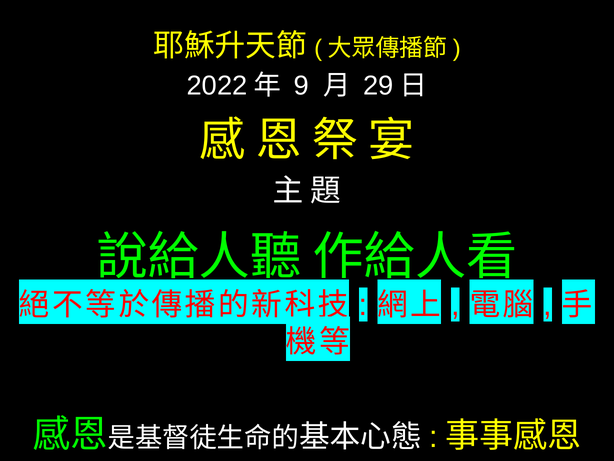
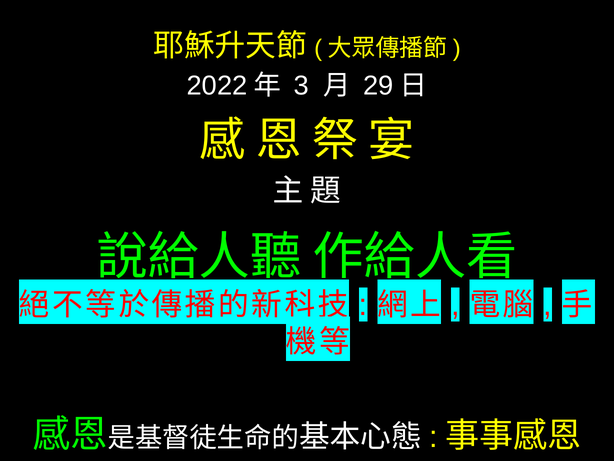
9: 9 -> 3
